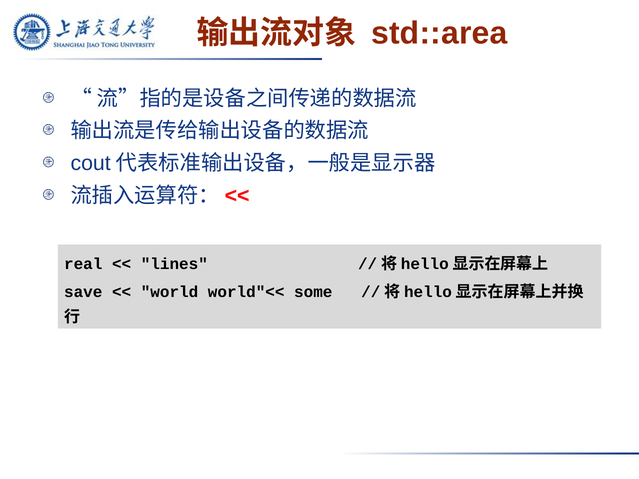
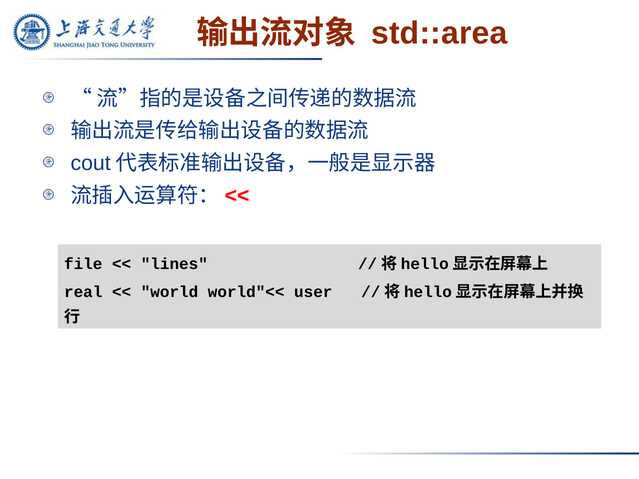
real: real -> file
save: save -> real
some: some -> user
